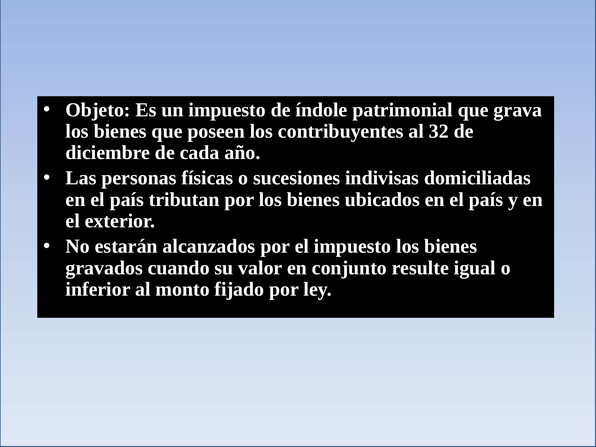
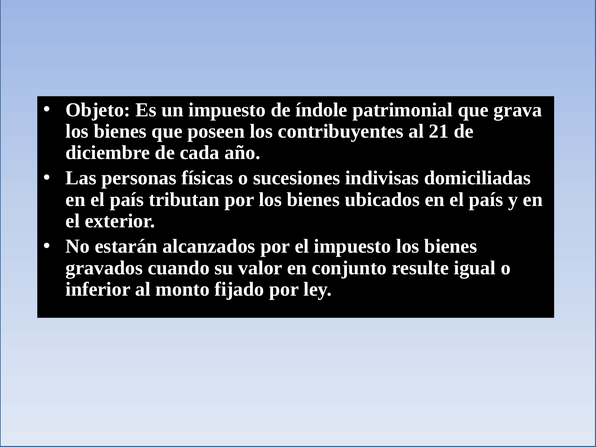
32: 32 -> 21
